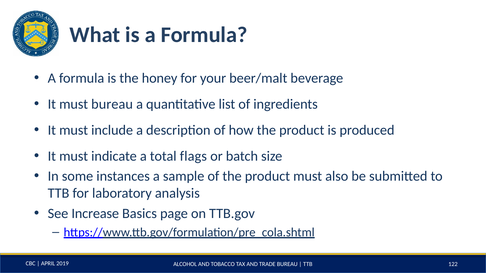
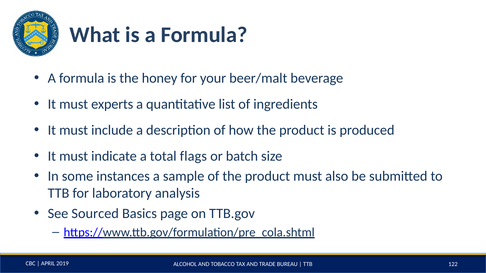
must bureau: bureau -> experts
Increase: Increase -> Sourced
